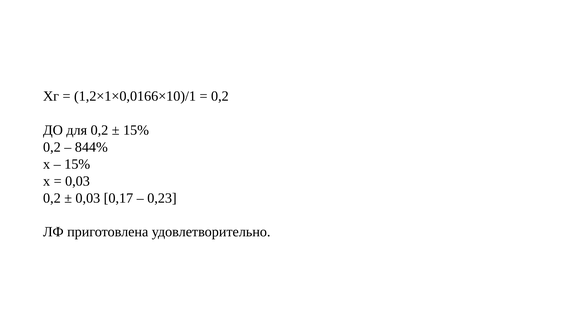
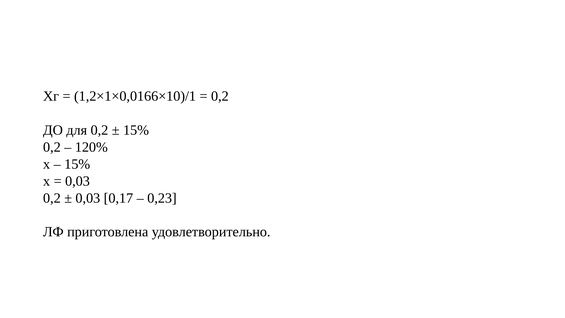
844%: 844% -> 120%
